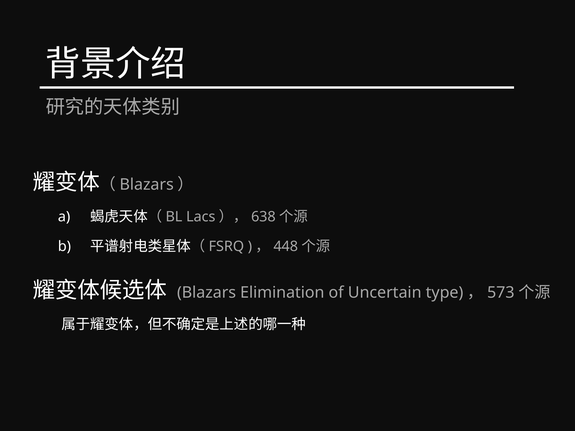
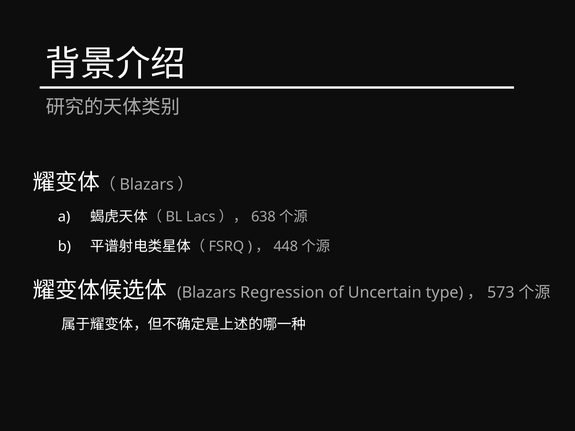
Elimination: Elimination -> Regression
